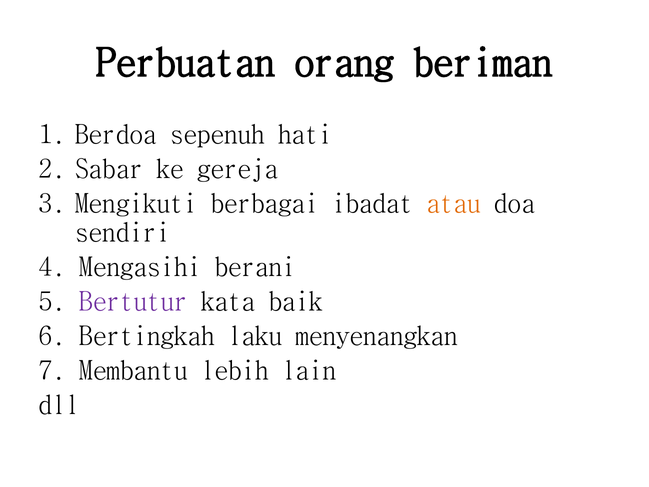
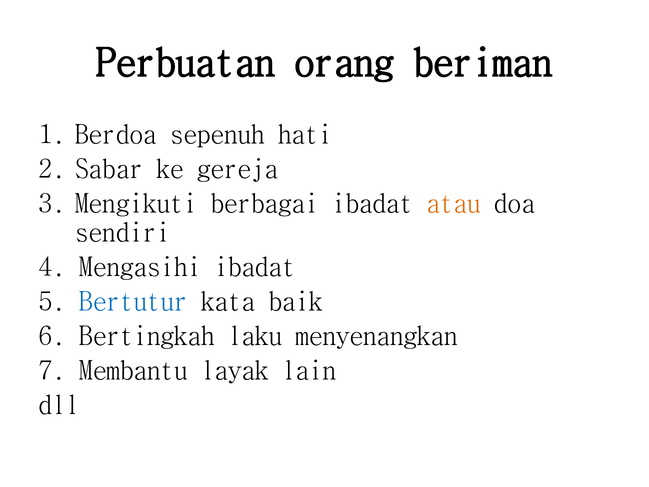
Mengasihi berani: berani -> ibadat
Bertutur colour: purple -> blue
lebih: lebih -> layak
